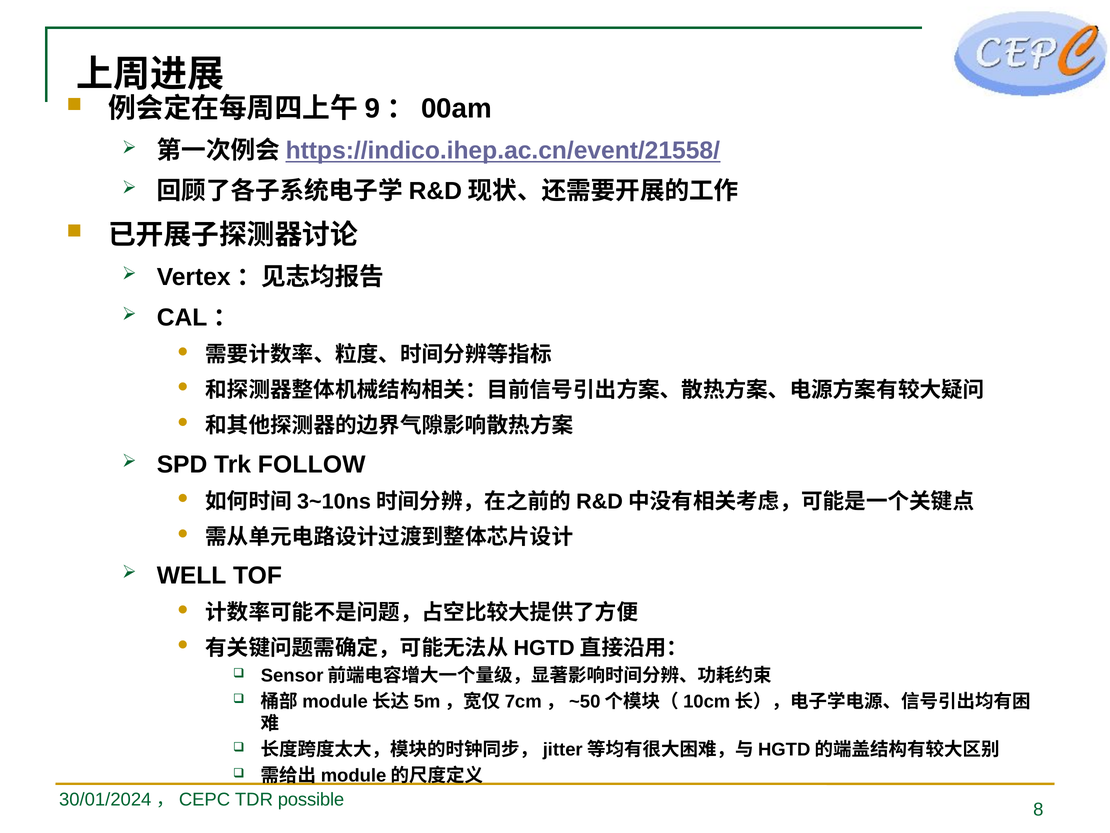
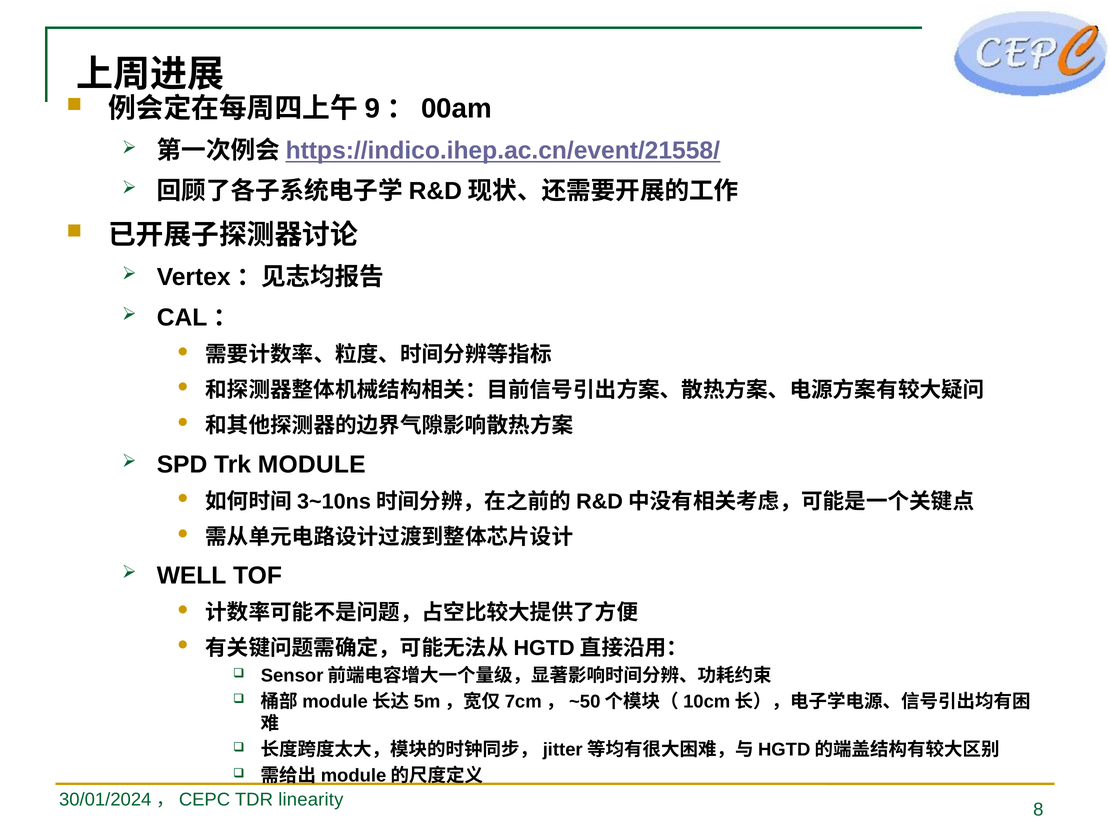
FOLLOW: FOLLOW -> MODULE
possible: possible -> linearity
